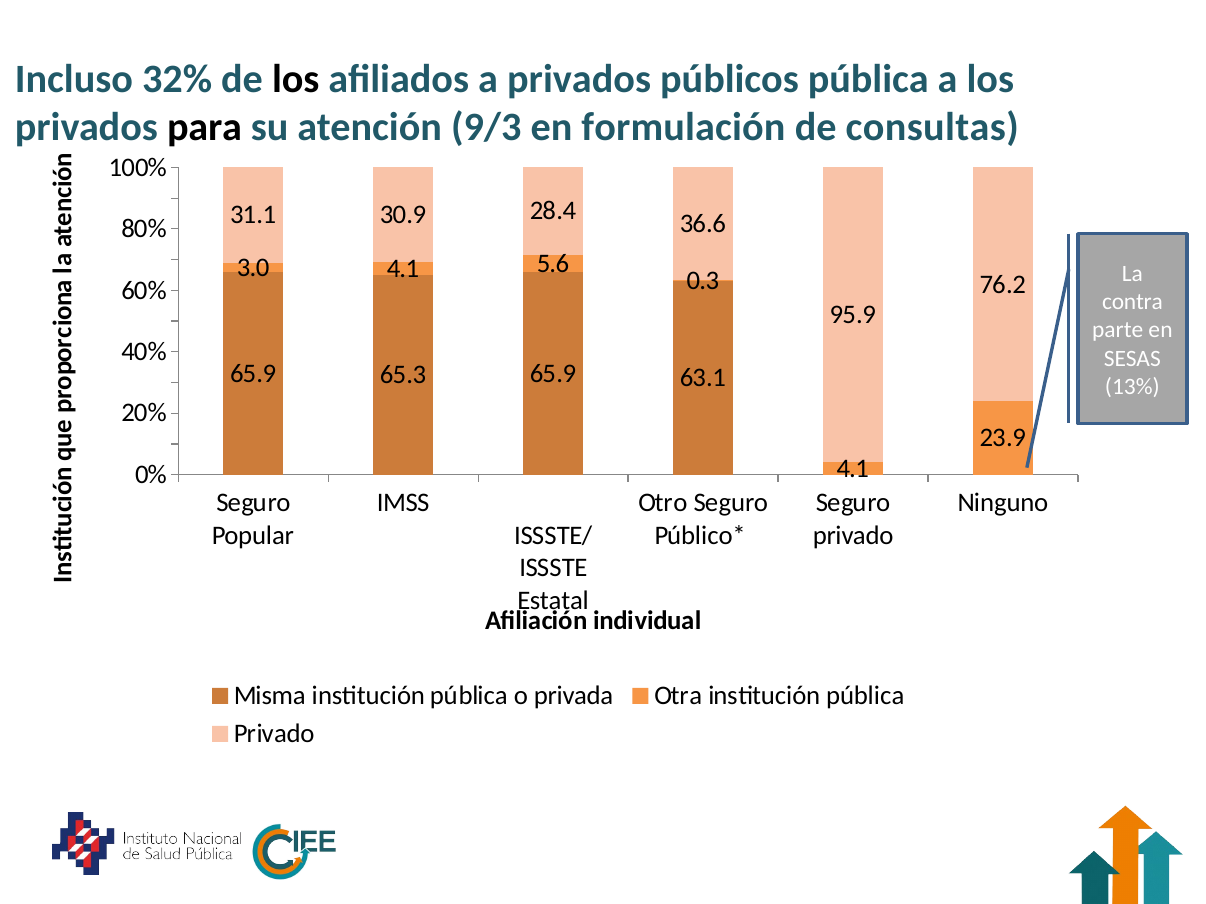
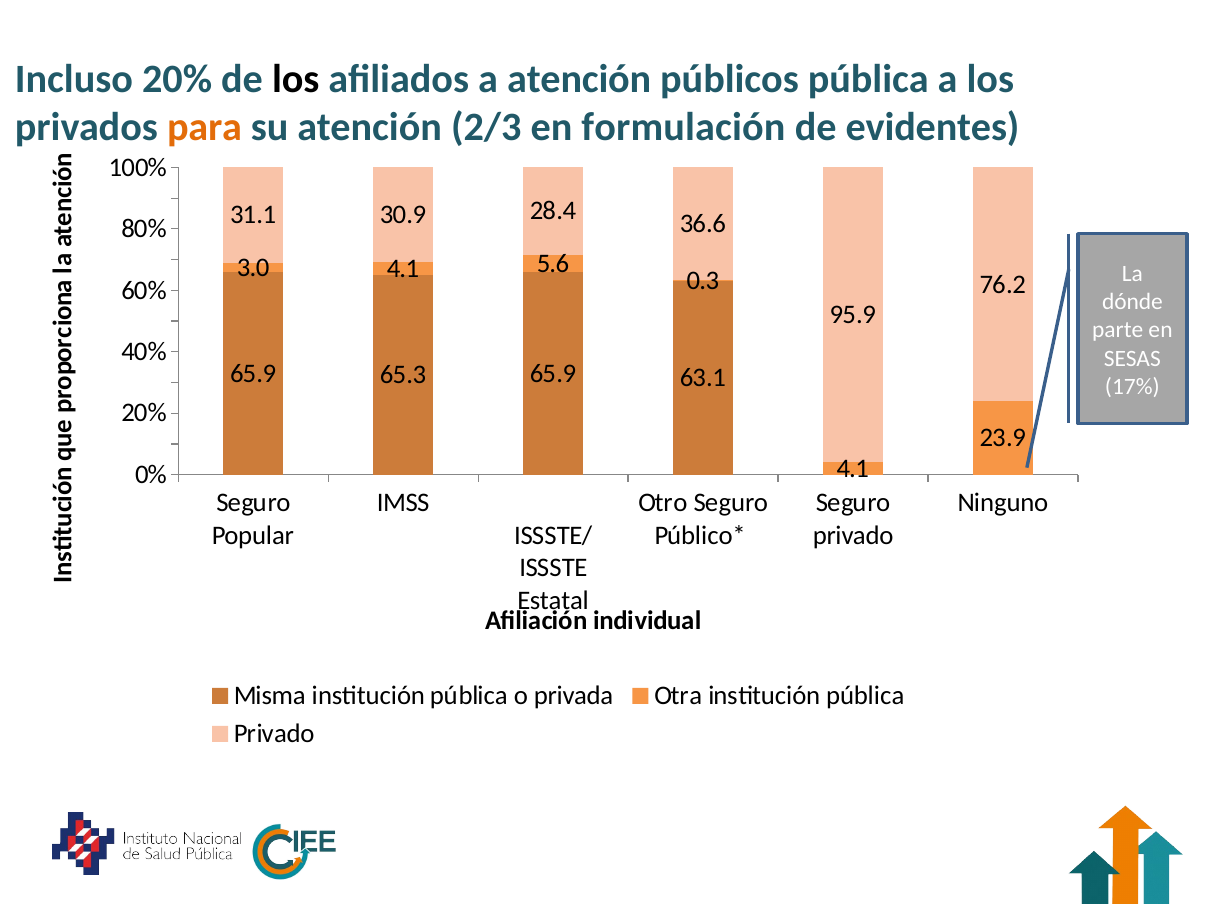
Incluso 32%: 32% -> 20%
a privados: privados -> atención
para colour: black -> orange
9/3: 9/3 -> 2/3
consultas: consultas -> evidentes
contra: contra -> dónde
13%: 13% -> 17%
